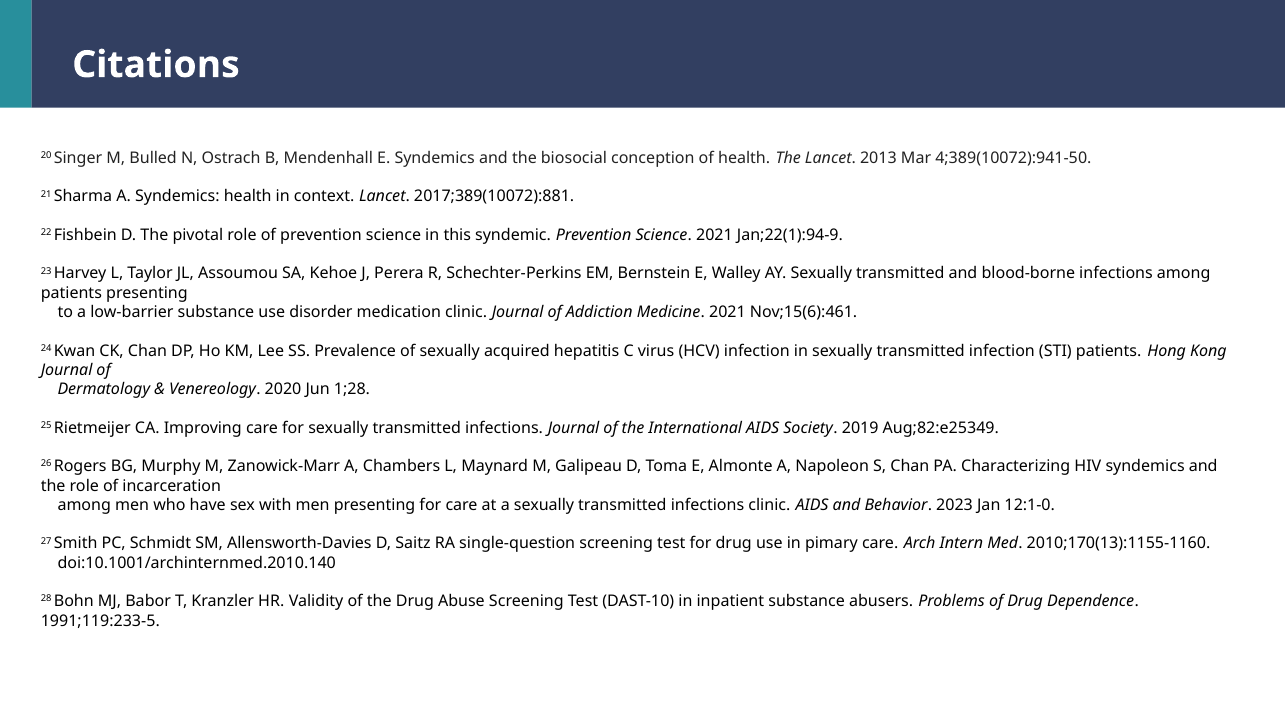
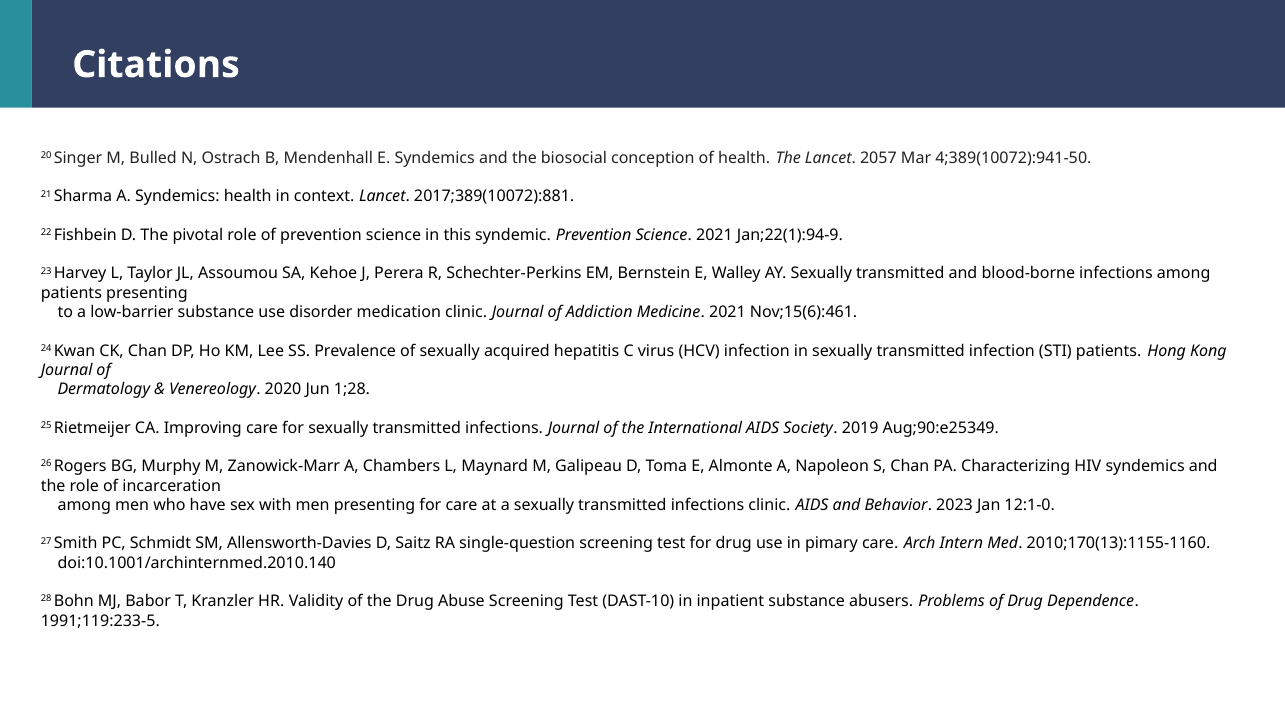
2013: 2013 -> 2057
Aug;82:e25349: Aug;82:e25349 -> Aug;90:e25349
